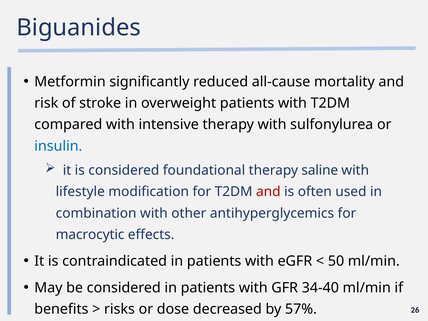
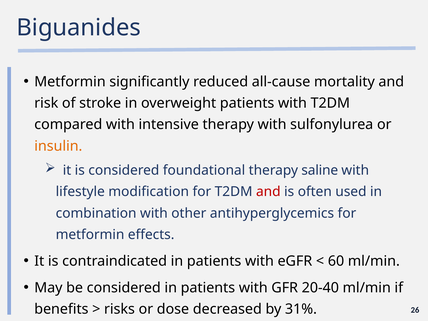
insulin colour: blue -> orange
macrocytic at (90, 235): macrocytic -> metformin
50: 50 -> 60
34-40: 34-40 -> 20-40
57%: 57% -> 31%
